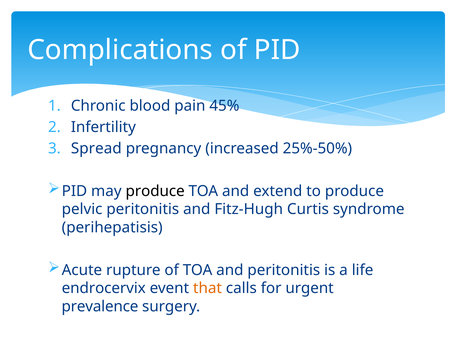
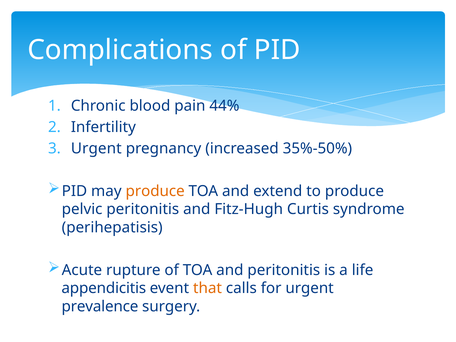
45%: 45% -> 44%
Spread at (96, 148): Spread -> Urgent
25%-50%: 25%-50% -> 35%-50%
produce at (155, 191) colour: black -> orange
endrocervix: endrocervix -> appendicitis
